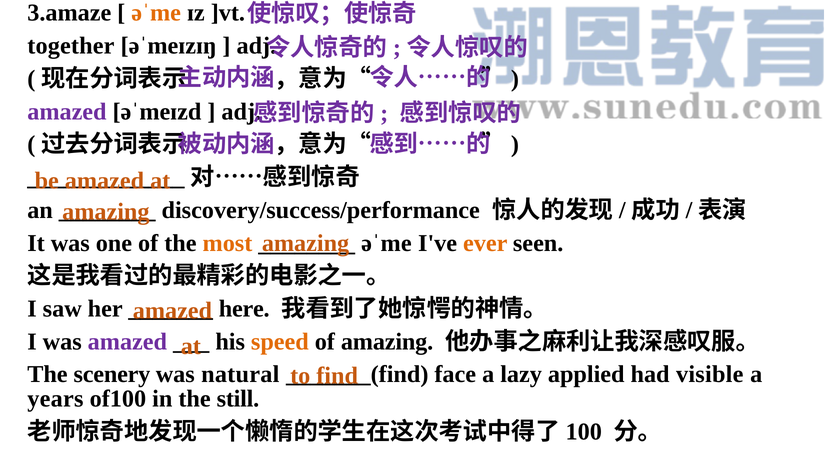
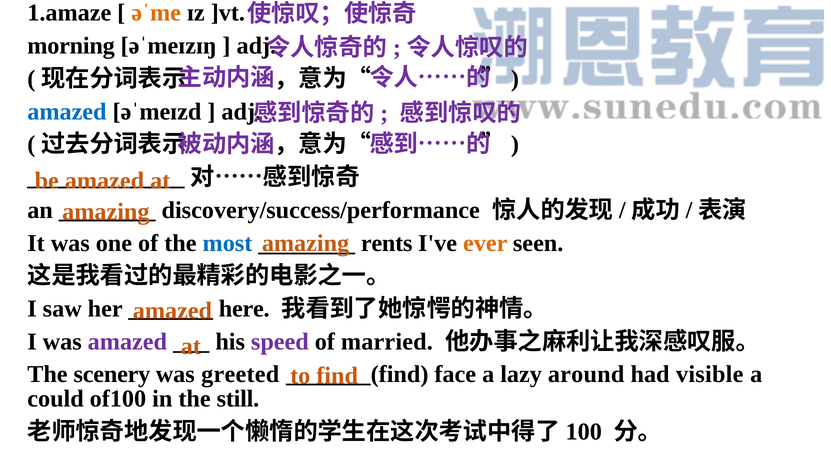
3.amaze: 3.amaze -> 1.amaze
together: together -> morning
amazed at (67, 112) colour: purple -> blue
most colour: orange -> blue
əˈme at (386, 243): əˈme -> rents
speed colour: orange -> purple
of amazing: amazing -> married
natural: natural -> greeted
applied: applied -> around
years: years -> could
